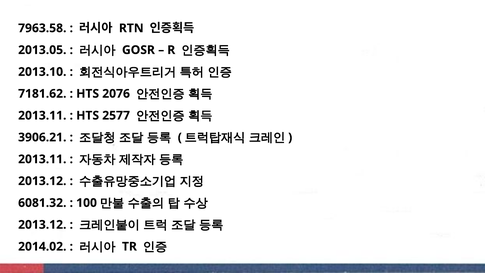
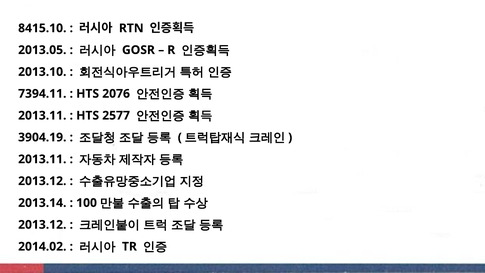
7963.58: 7963.58 -> 8415.10
7181.62: 7181.62 -> 7394.11
3906.21: 3906.21 -> 3904.19
6081.32: 6081.32 -> 2013.14
